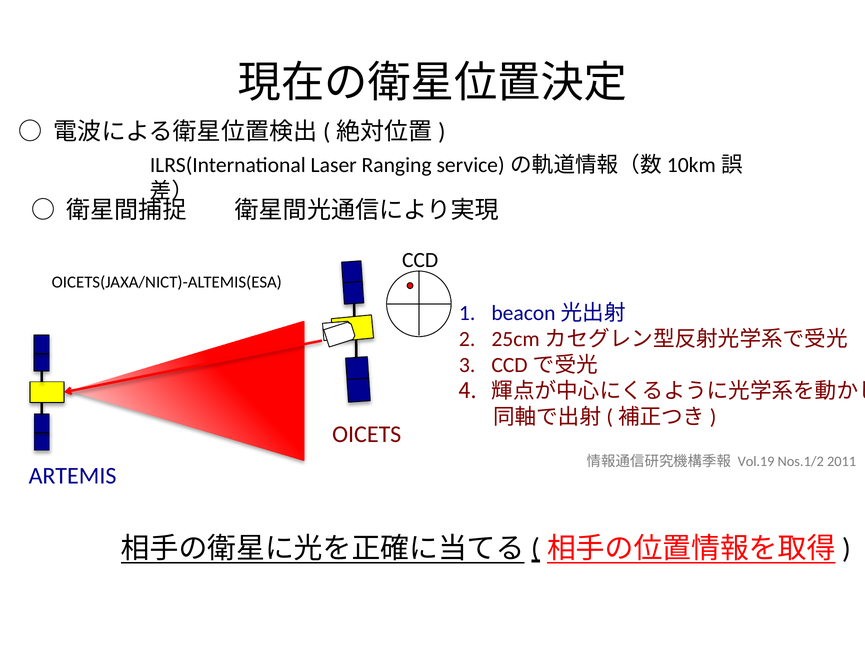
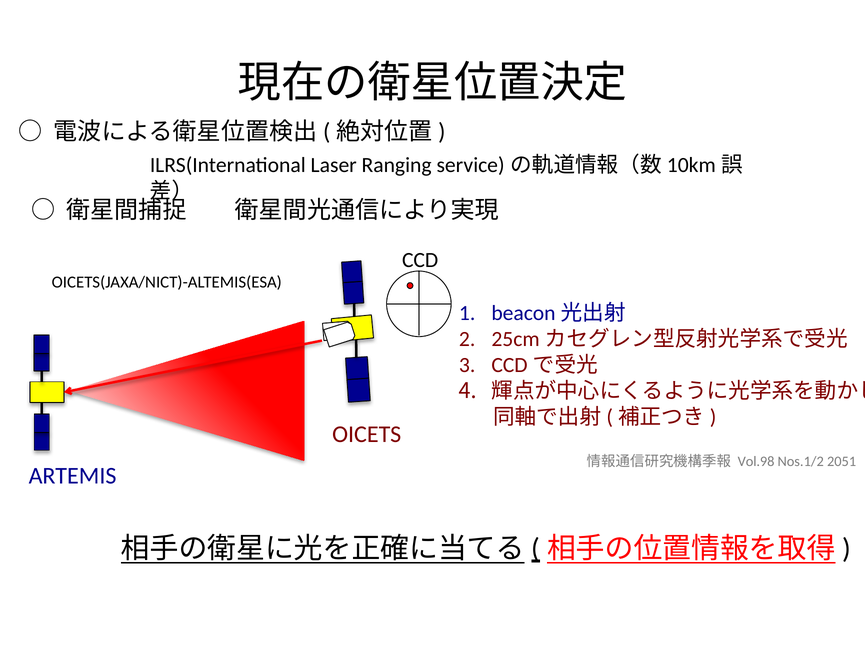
Vol.19: Vol.19 -> Vol.98
2011: 2011 -> 2051
